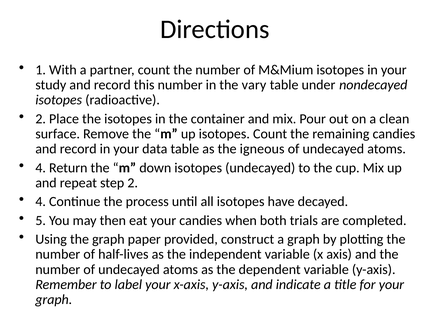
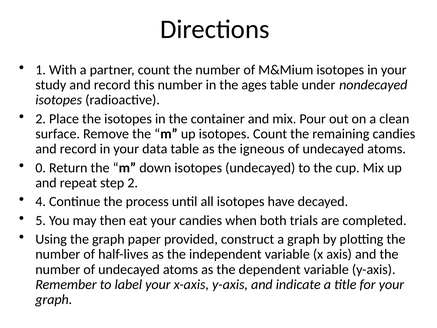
vary: vary -> ages
4 at (41, 168): 4 -> 0
